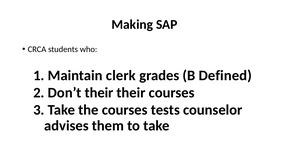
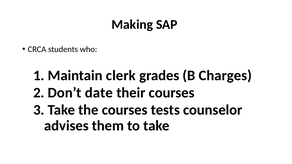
Defined: Defined -> Charges
Don’t their: their -> date
